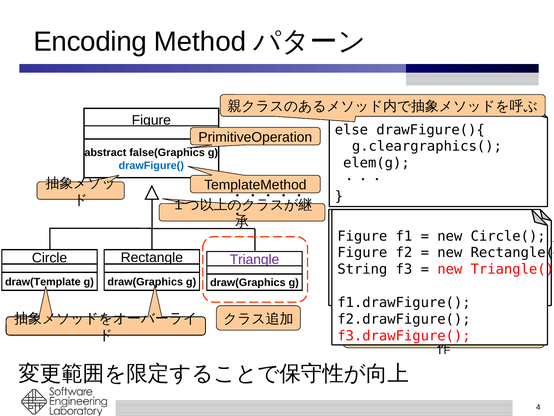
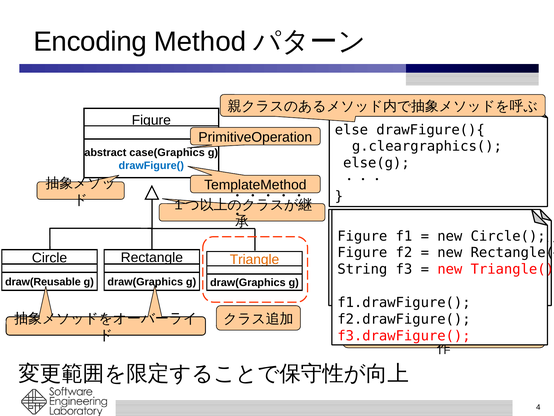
false(Graphics: false(Graphics -> case(Graphics
elem(g: elem(g -> else(g
Triangle colour: purple -> orange
draw(Template: draw(Template -> draw(Reusable
